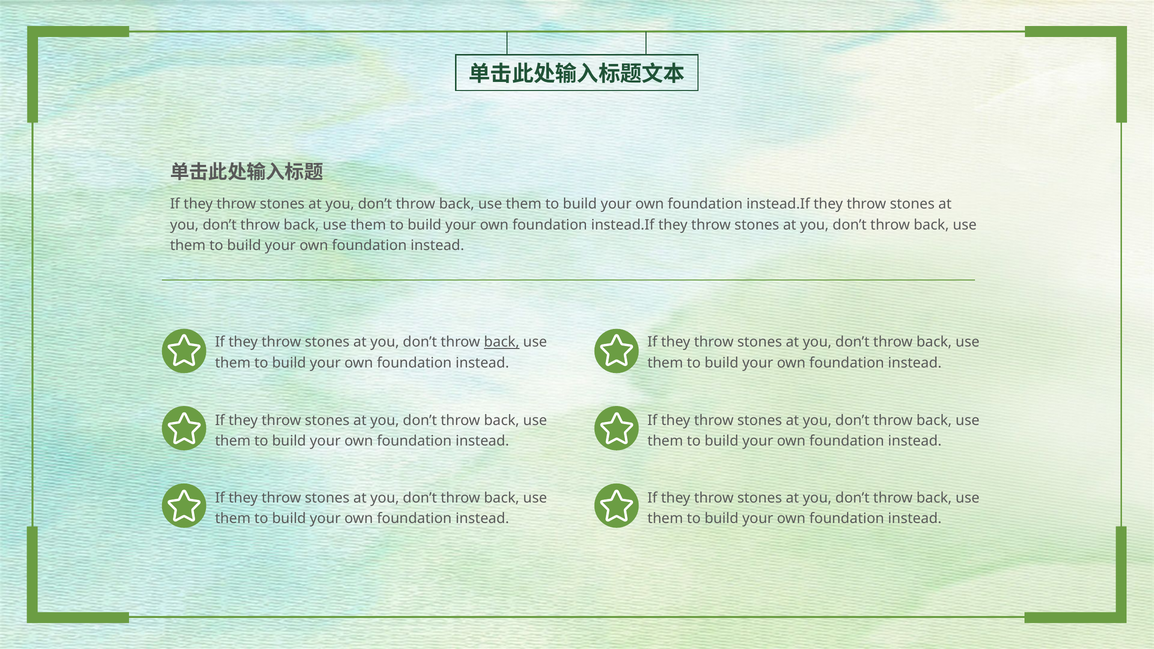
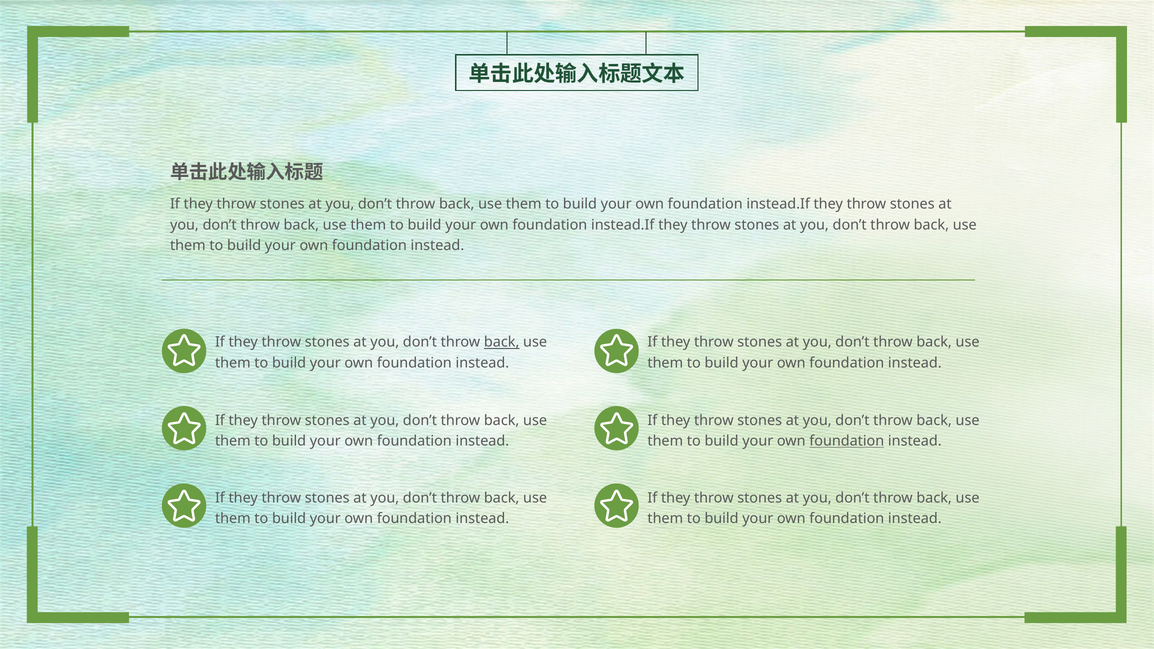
foundation at (847, 441) underline: none -> present
